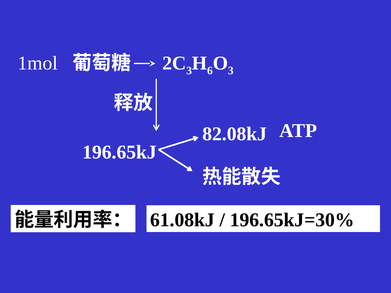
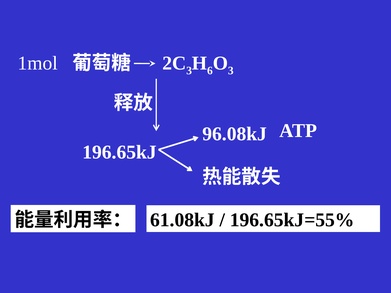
82.08kJ: 82.08kJ -> 96.08kJ
196.65kJ=30%: 196.65kJ=30% -> 196.65kJ=55%
